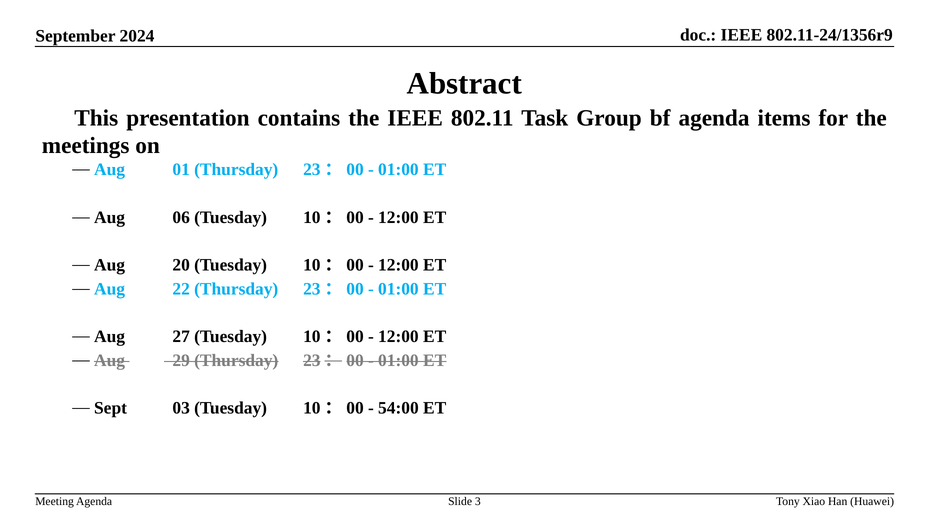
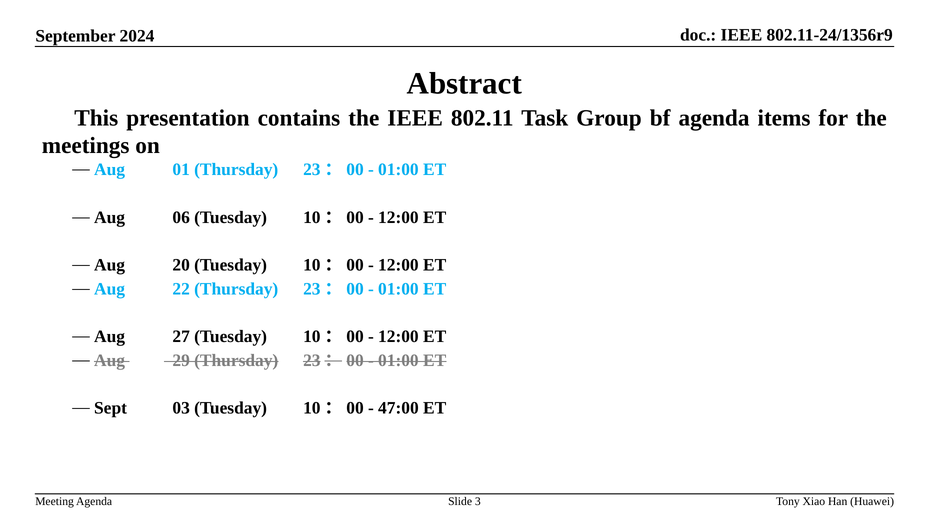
54:00: 54:00 -> 47:00
